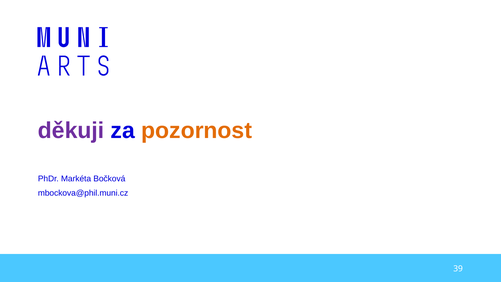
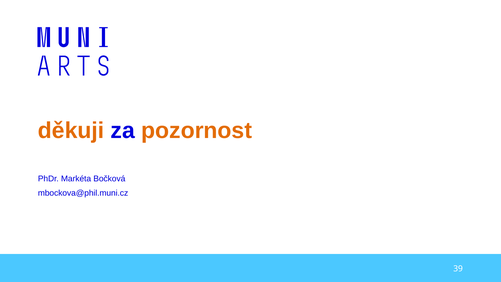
děkuji colour: purple -> orange
